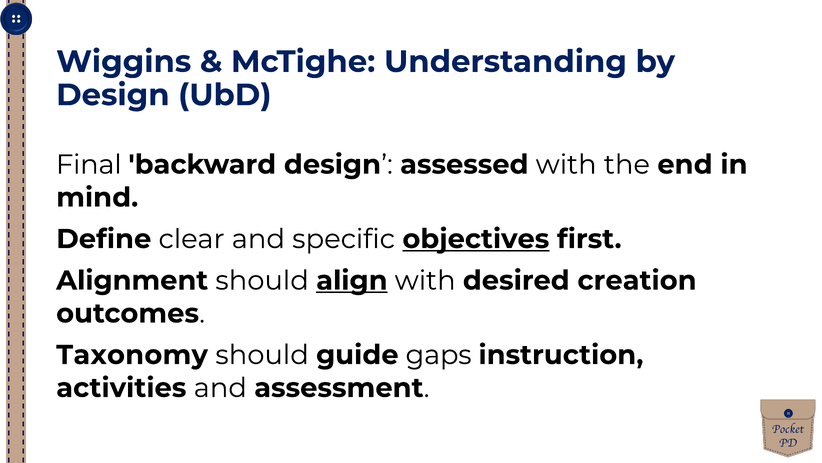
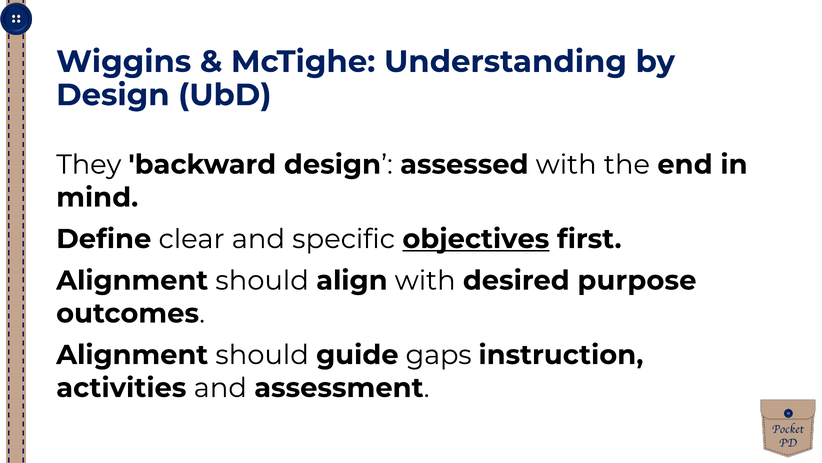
Final: Final -> They
align underline: present -> none
creation: creation -> purpose
Taxonomy at (132, 355): Taxonomy -> Alignment
